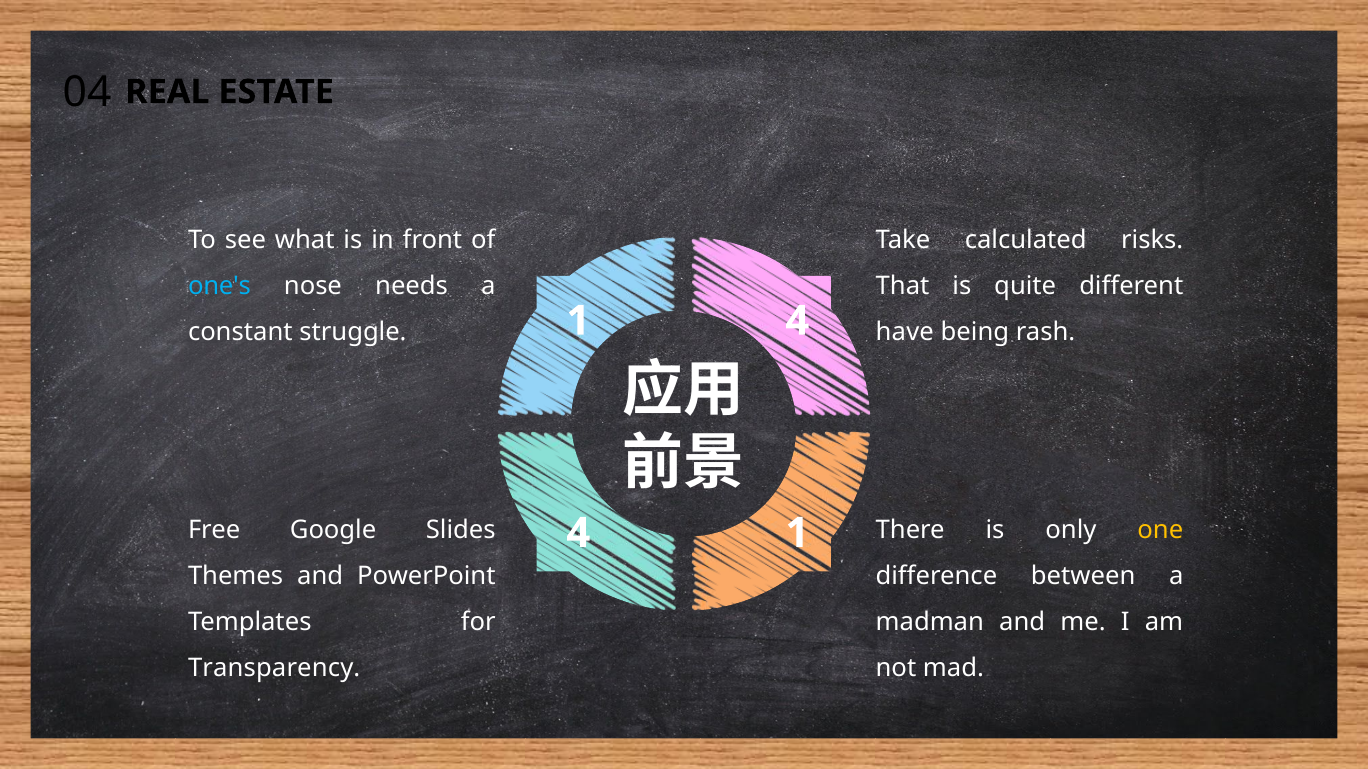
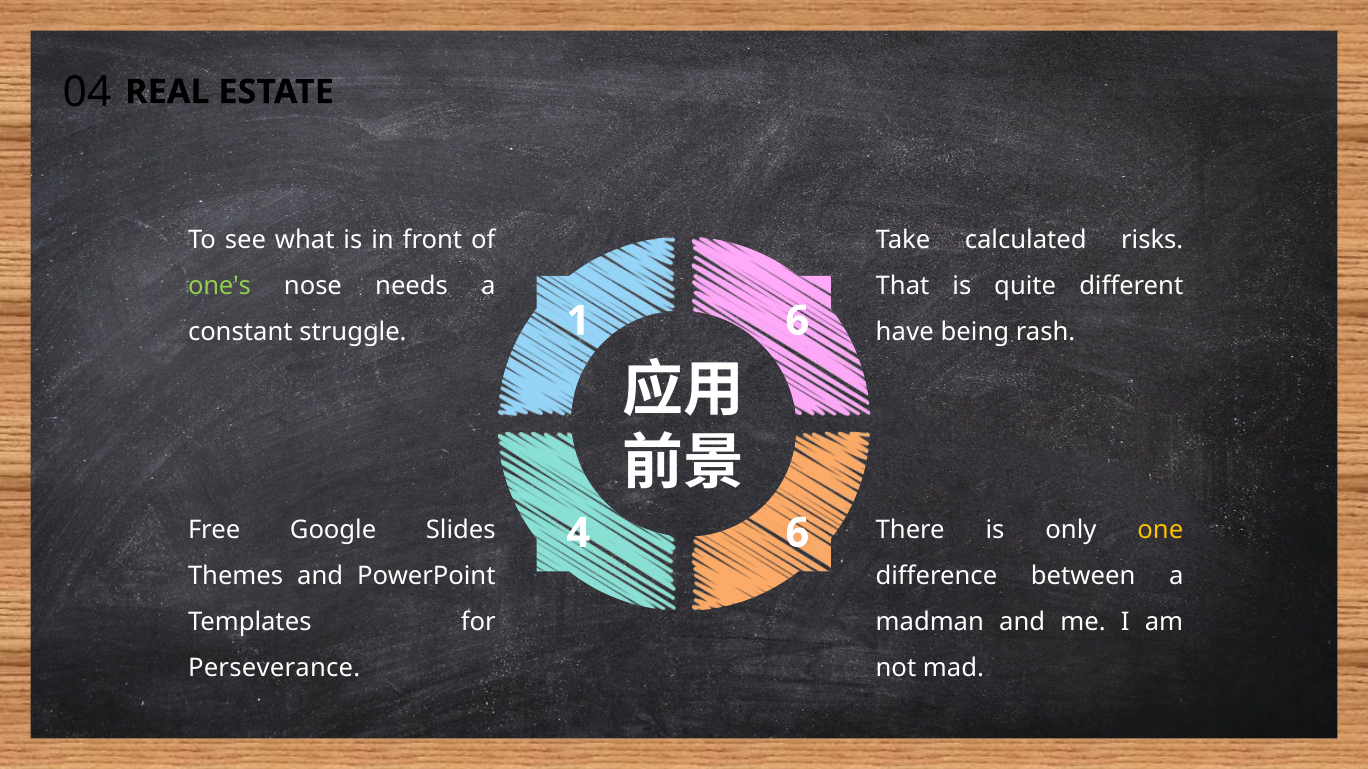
one's colour: light blue -> light green
1 4: 4 -> 6
4 1: 1 -> 6
Transparency: Transparency -> Perseverance
